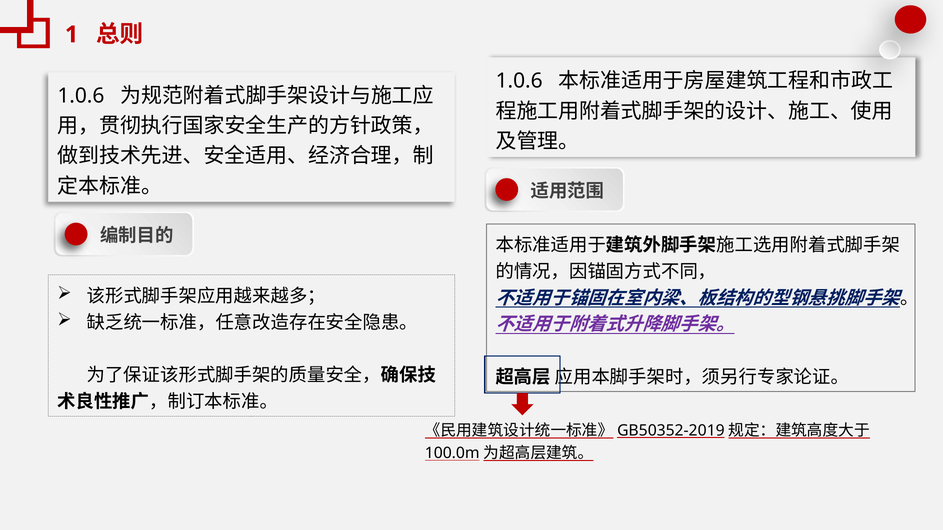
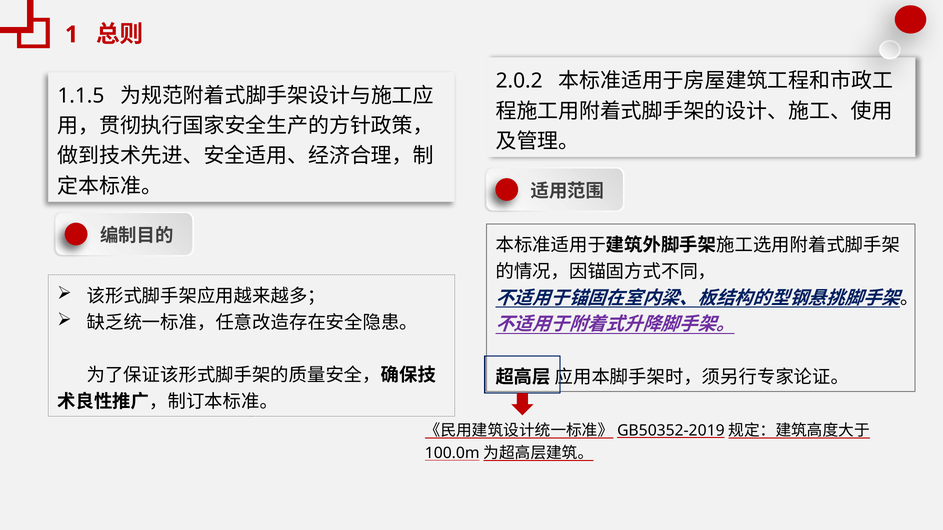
1.0.6 at (519, 81): 1.0.6 -> 2.0.2
1.0.6 at (81, 96): 1.0.6 -> 1.1.5
